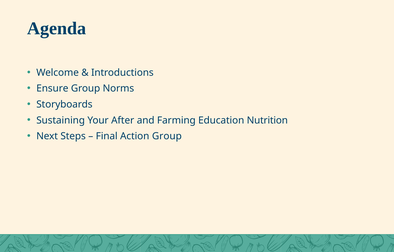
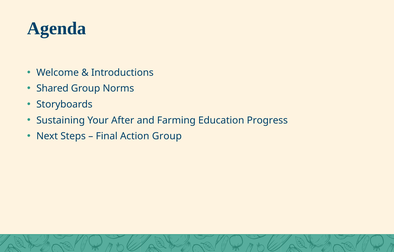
Ensure: Ensure -> Shared
Nutrition: Nutrition -> Progress
